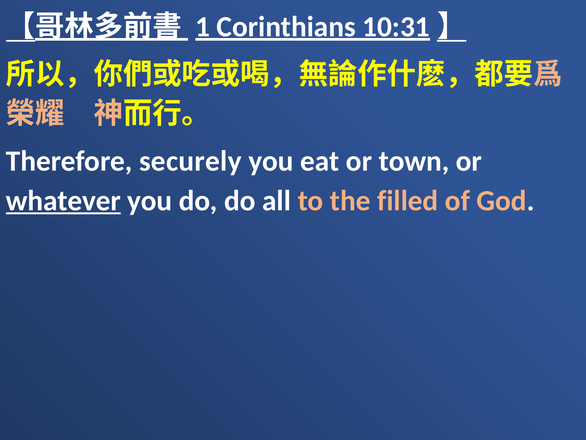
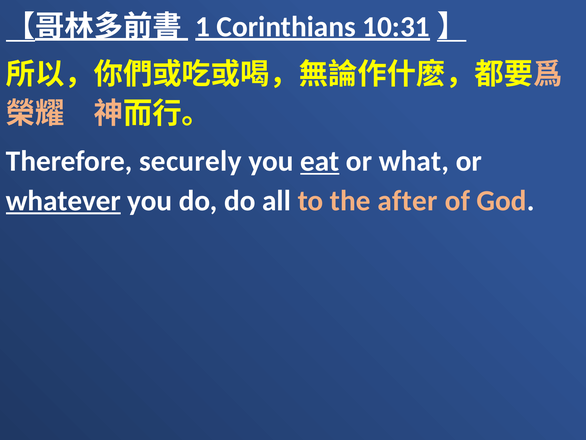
eat underline: none -> present
town: town -> what
filled: filled -> after
